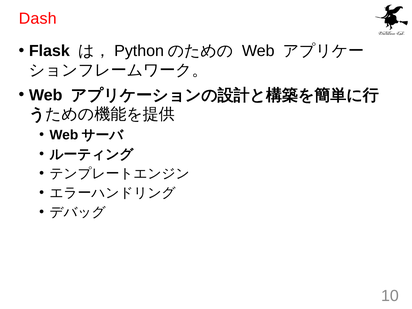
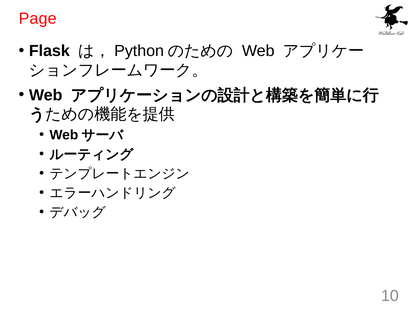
Dash: Dash -> Page
